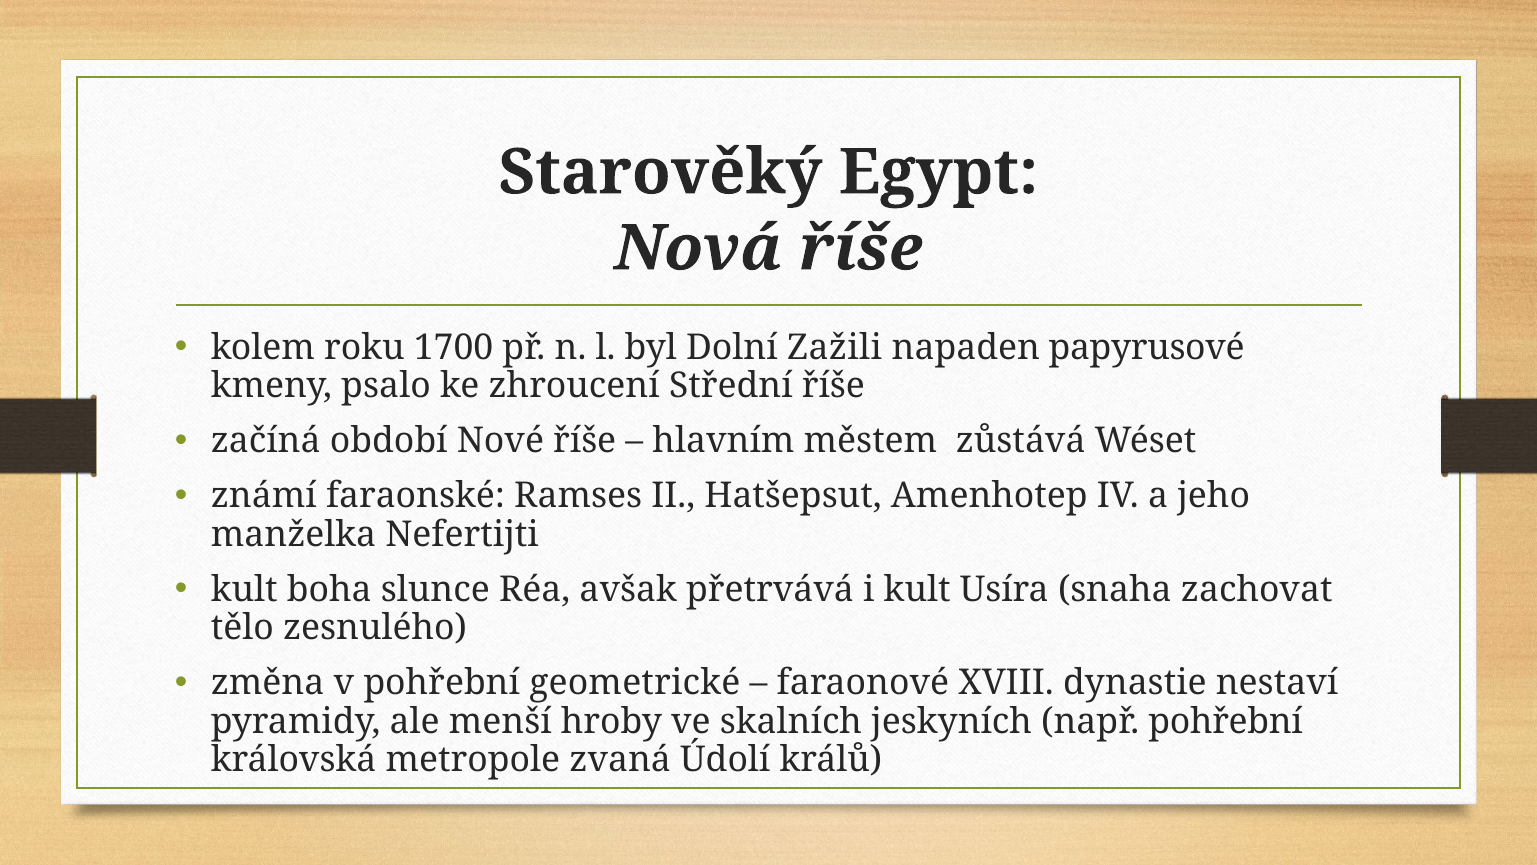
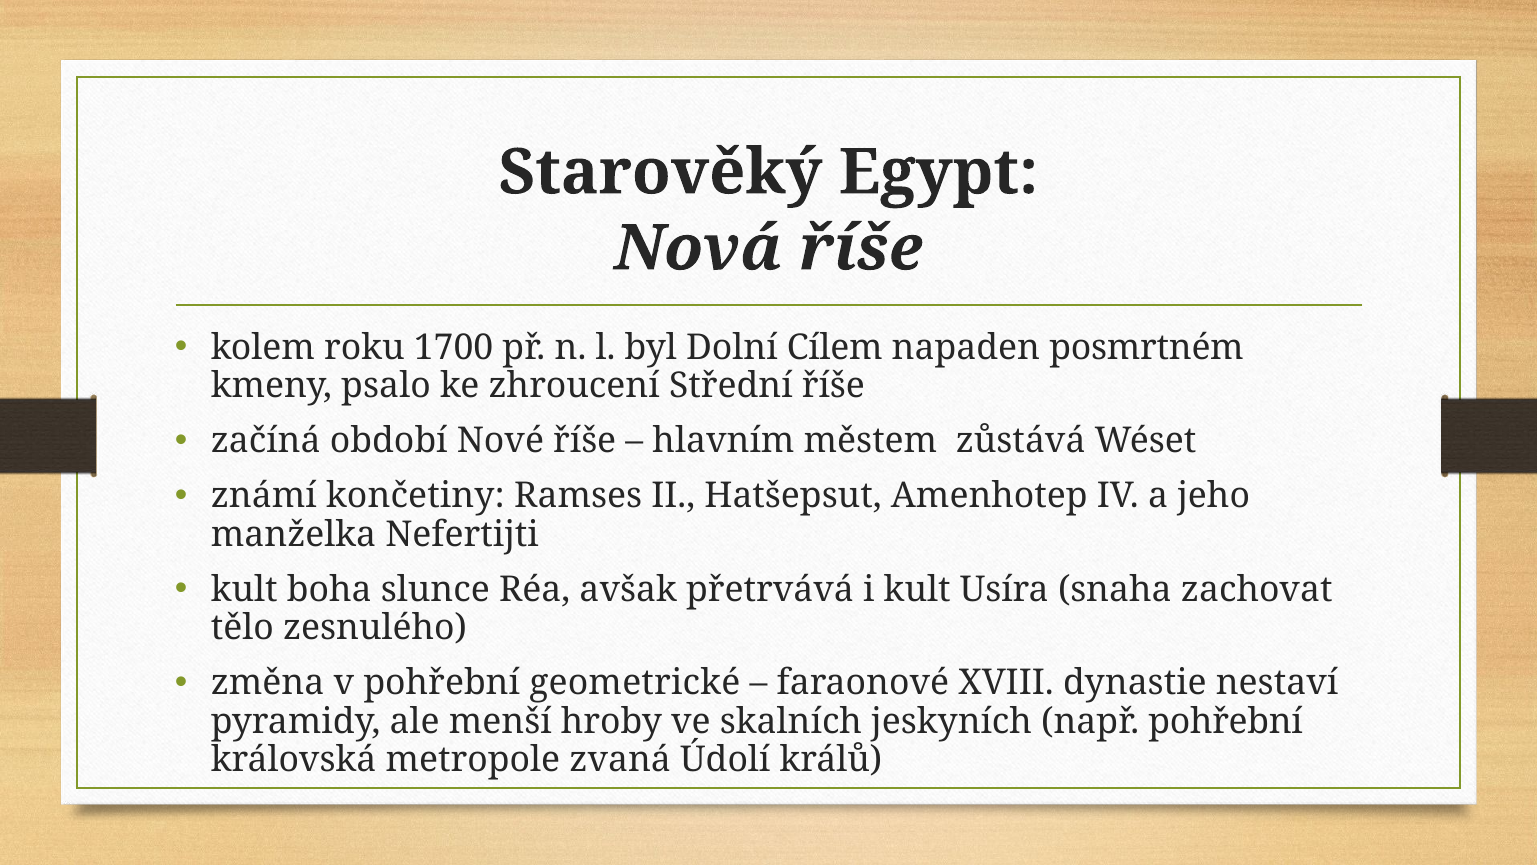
Zažili: Zažili -> Cílem
papyrusové: papyrusové -> posmrtném
faraonské: faraonské -> končetiny
